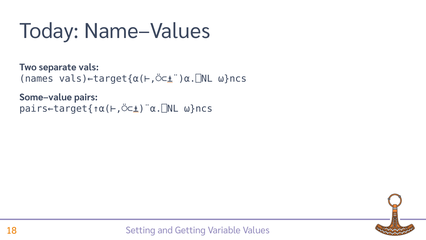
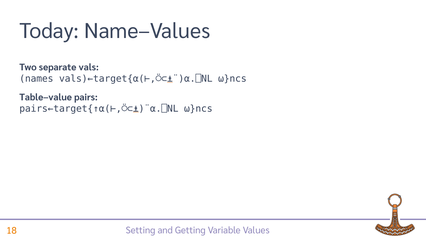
Some–value: Some–value -> Table–value
